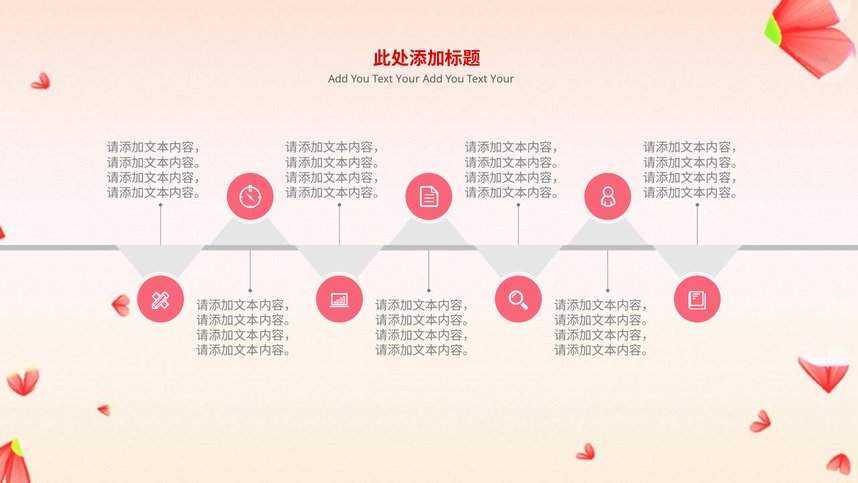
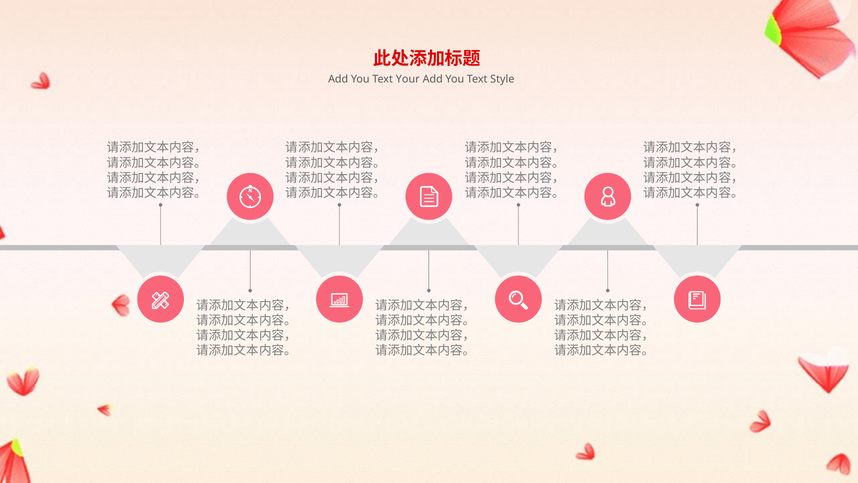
Your at (502, 79): Your -> Style
